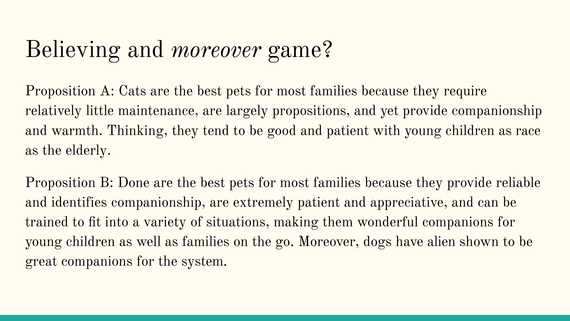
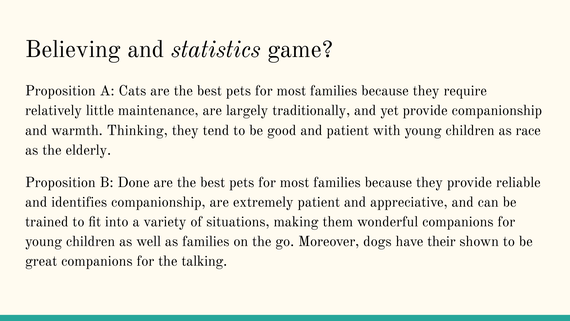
and moreover: moreover -> statistics
propositions: propositions -> traditionally
alien: alien -> their
system: system -> talking
